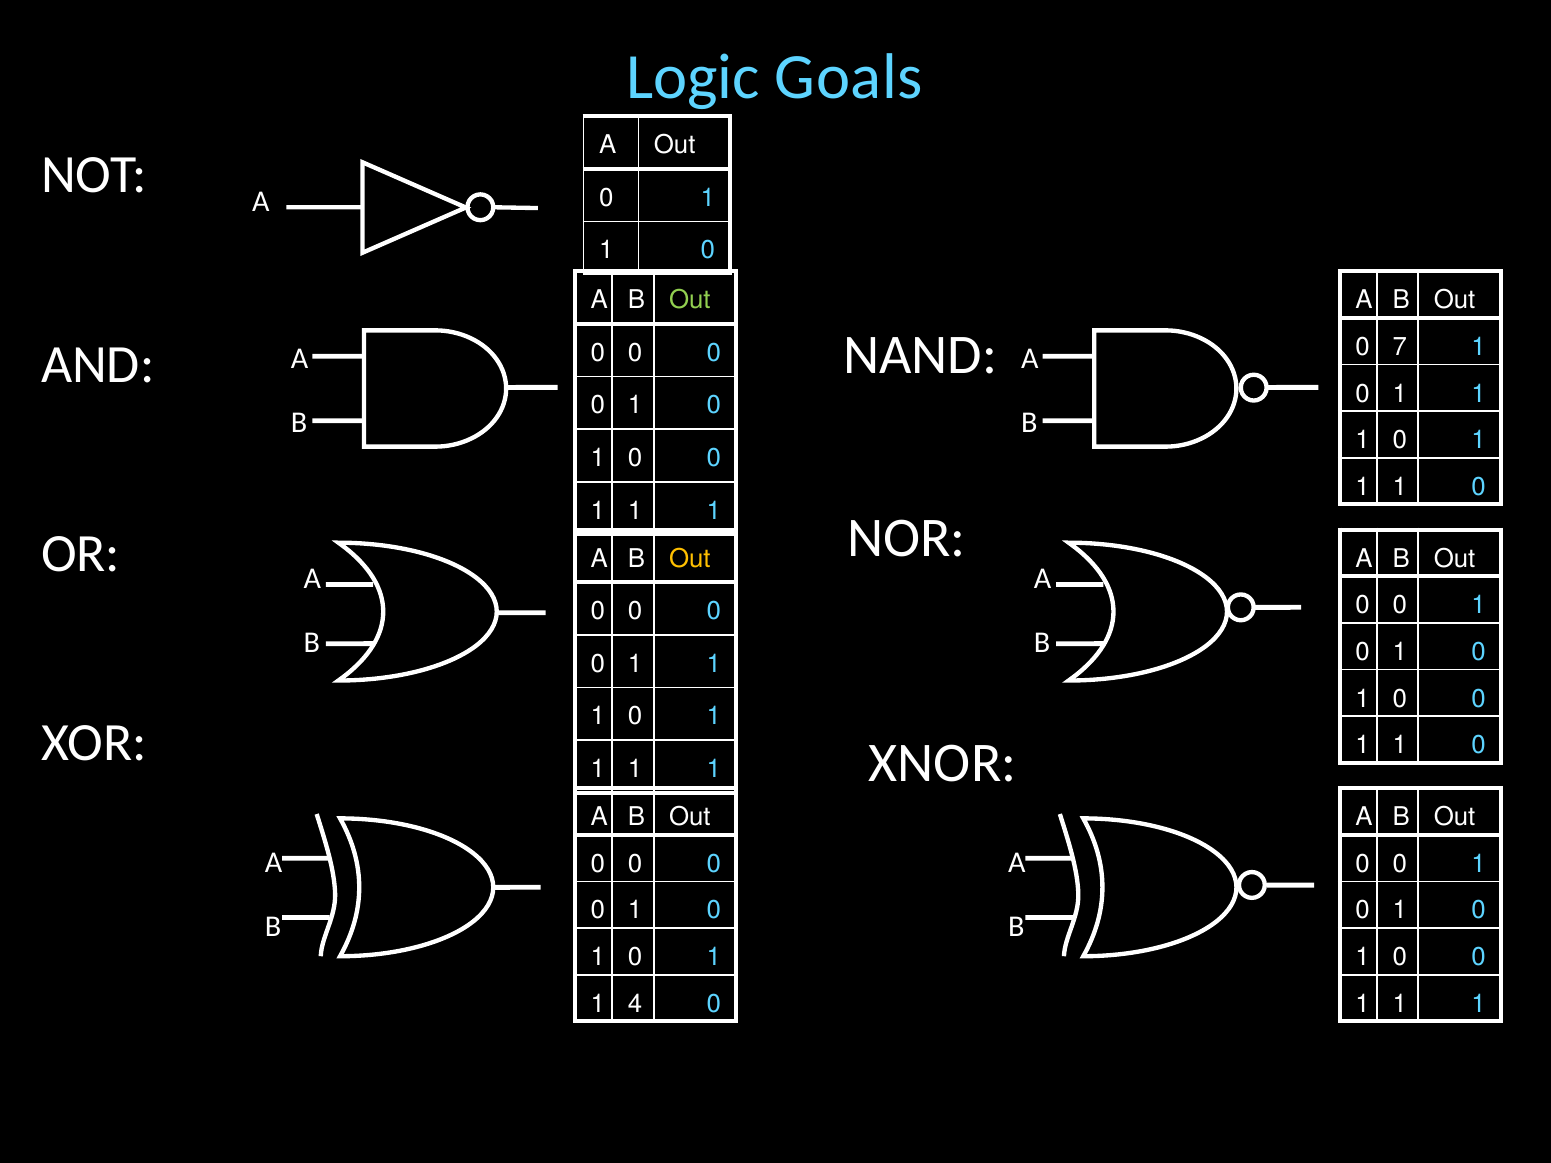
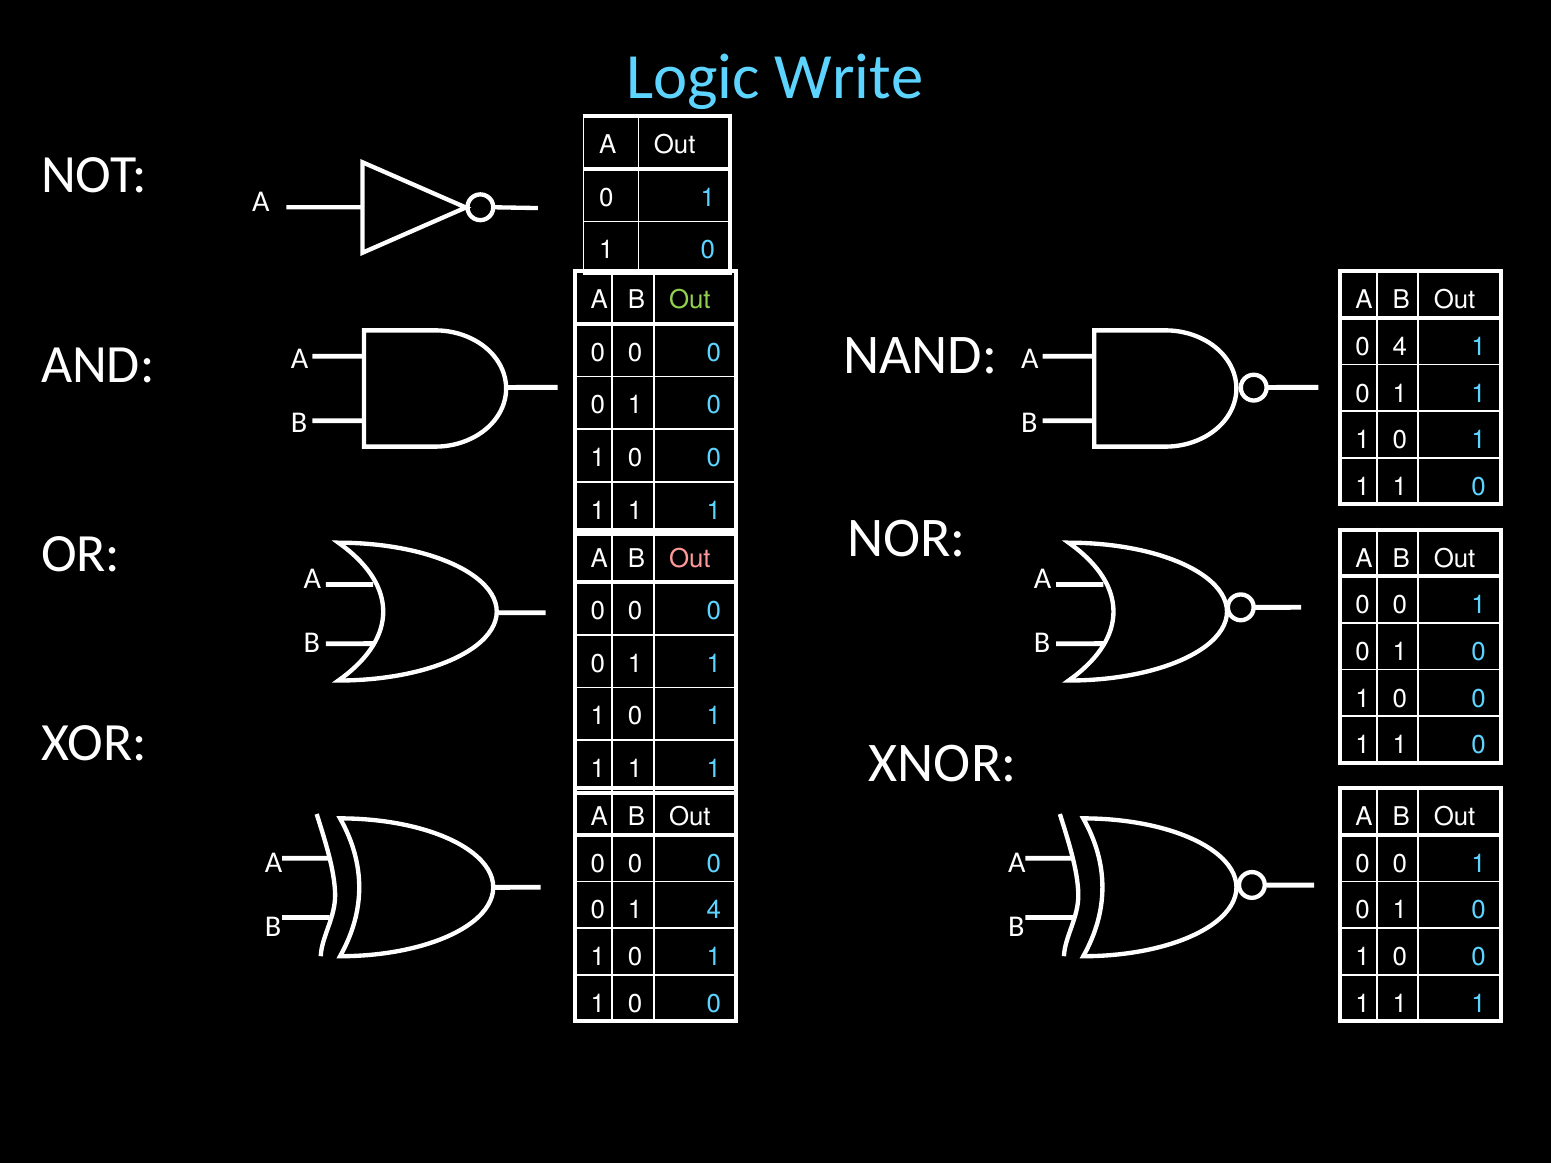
Goals: Goals -> Write
0 7: 7 -> 4
Out at (690, 559) colour: yellow -> pink
0 at (714, 911): 0 -> 4
4 at (635, 1004): 4 -> 0
